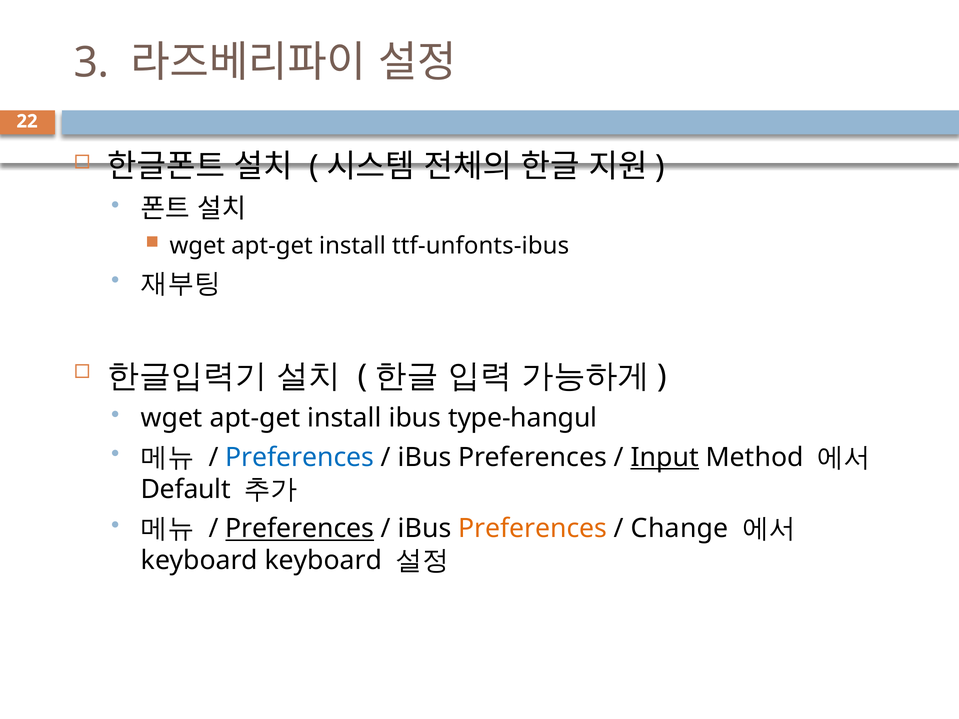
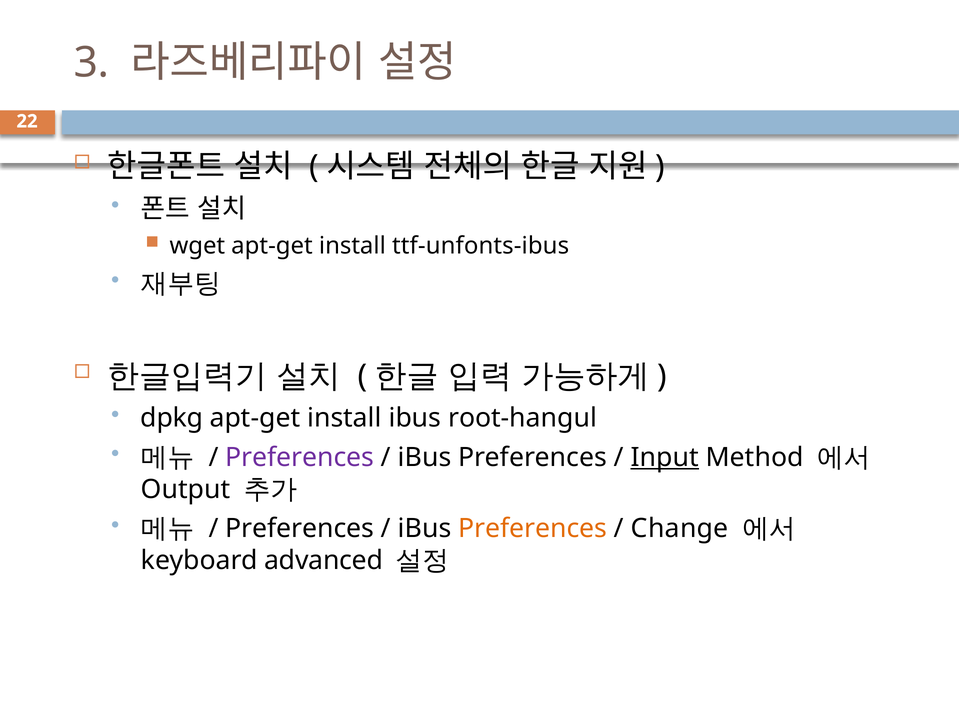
wget at (172, 418): wget -> dpkg
type-hangul: type-hangul -> root-hangul
Preferences at (300, 458) colour: blue -> purple
Default: Default -> Output
Preferences at (300, 529) underline: present -> none
keyboard keyboard: keyboard -> advanced
